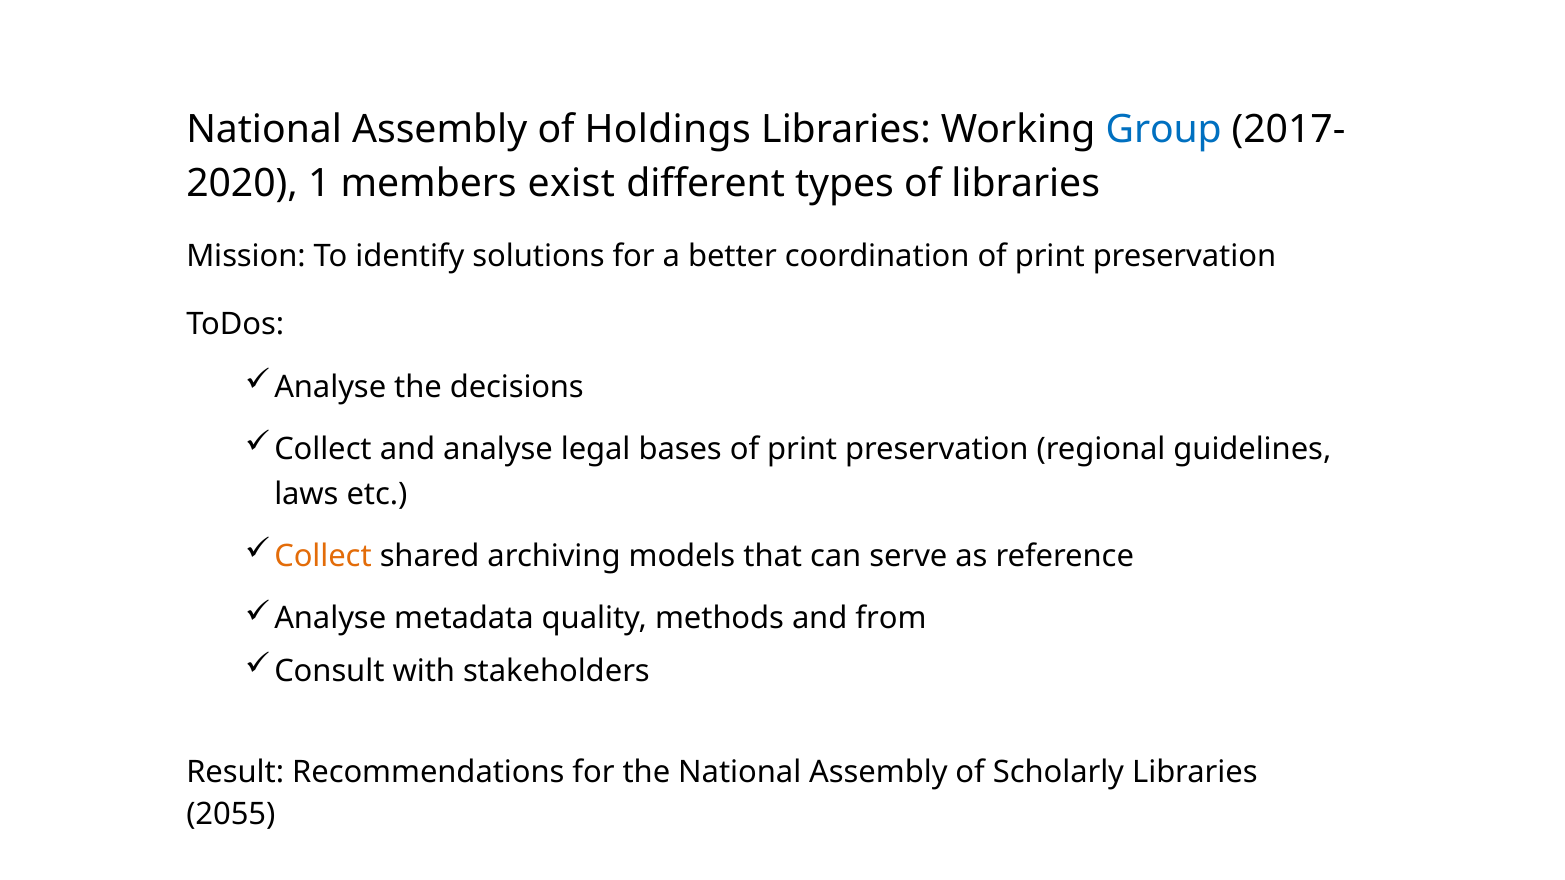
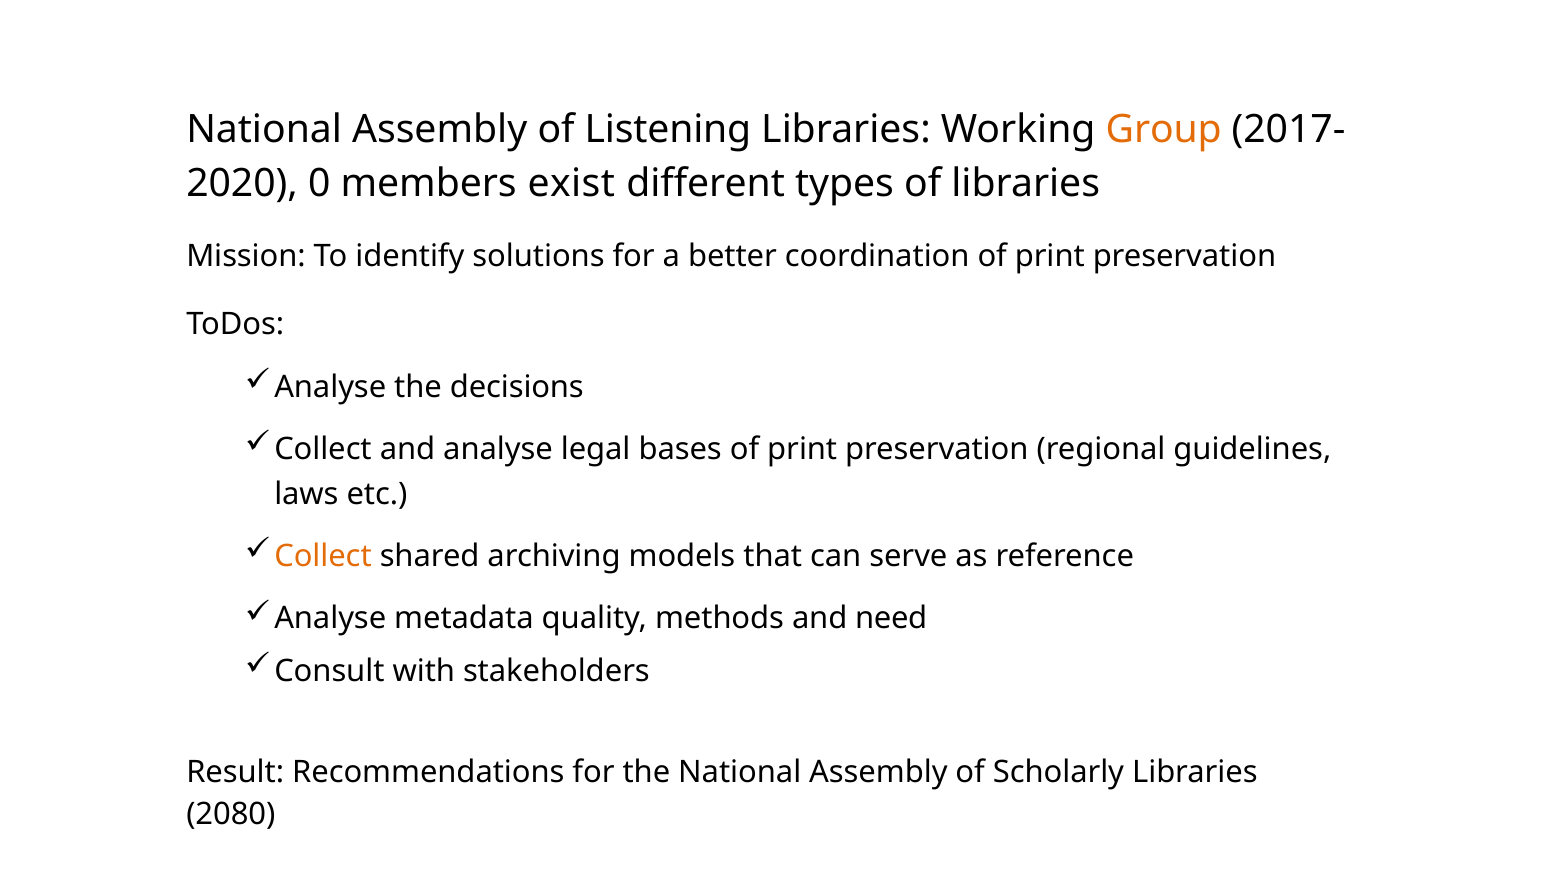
Holdings: Holdings -> Listening
Group colour: blue -> orange
1: 1 -> 0
from: from -> need
2055: 2055 -> 2080
